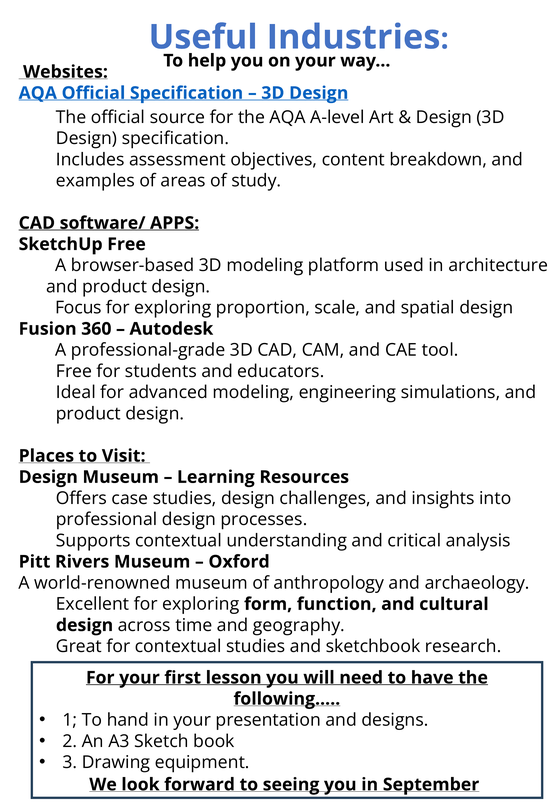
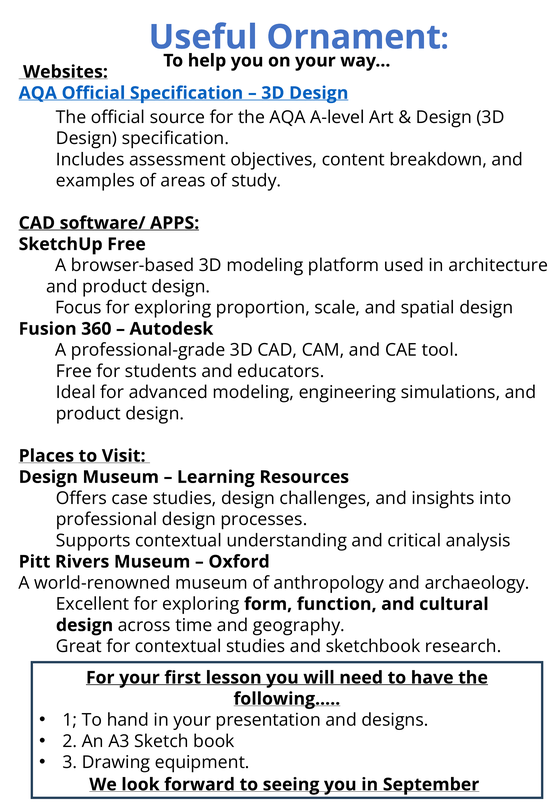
Industries: Industries -> Ornament
